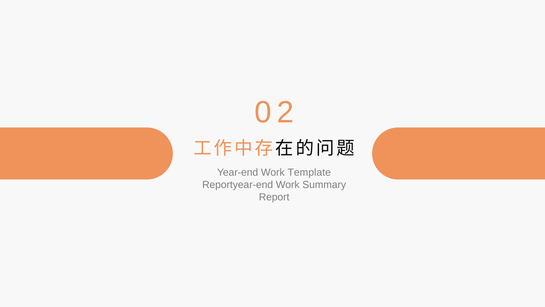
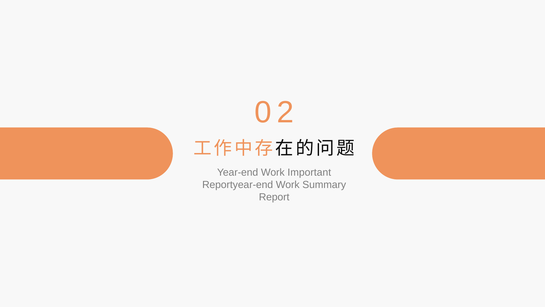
Template: Template -> Important
